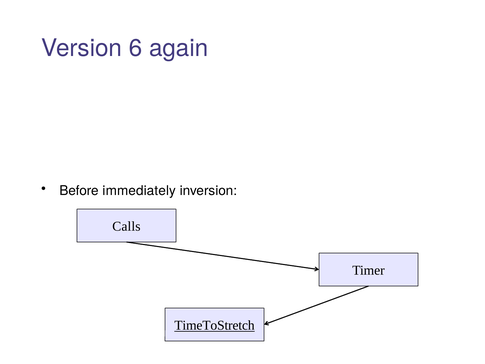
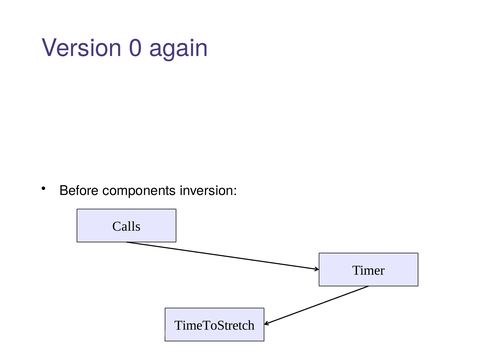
6: 6 -> 0
immediately: immediately -> components
TimeToStretch underline: present -> none
